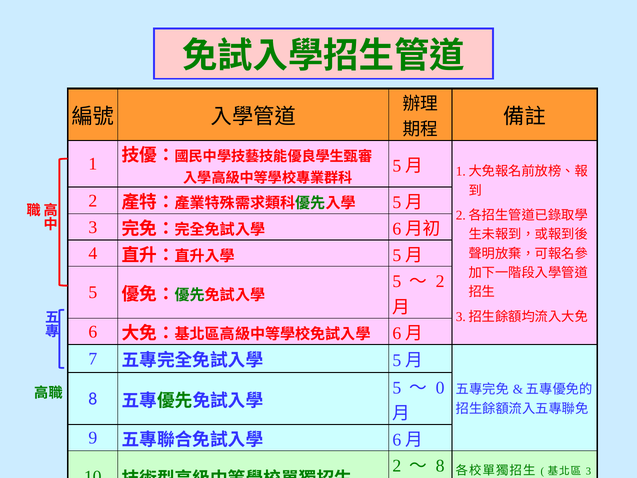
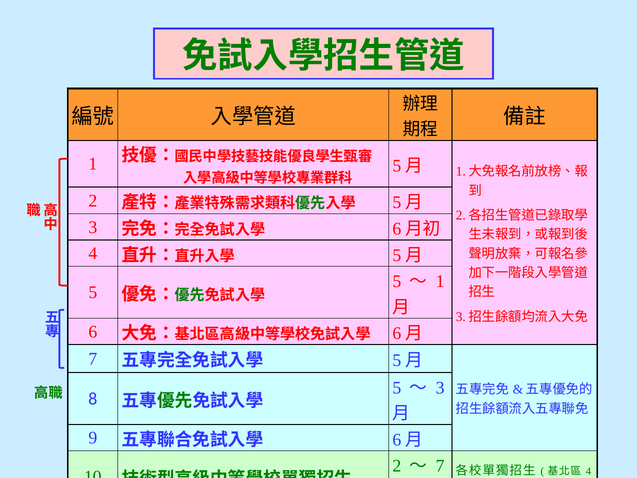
2 at (440, 281): 2 -> 1
0 at (440, 388): 0 -> 3
8 at (440, 466): 8 -> 7
3 at (588, 471): 3 -> 4
